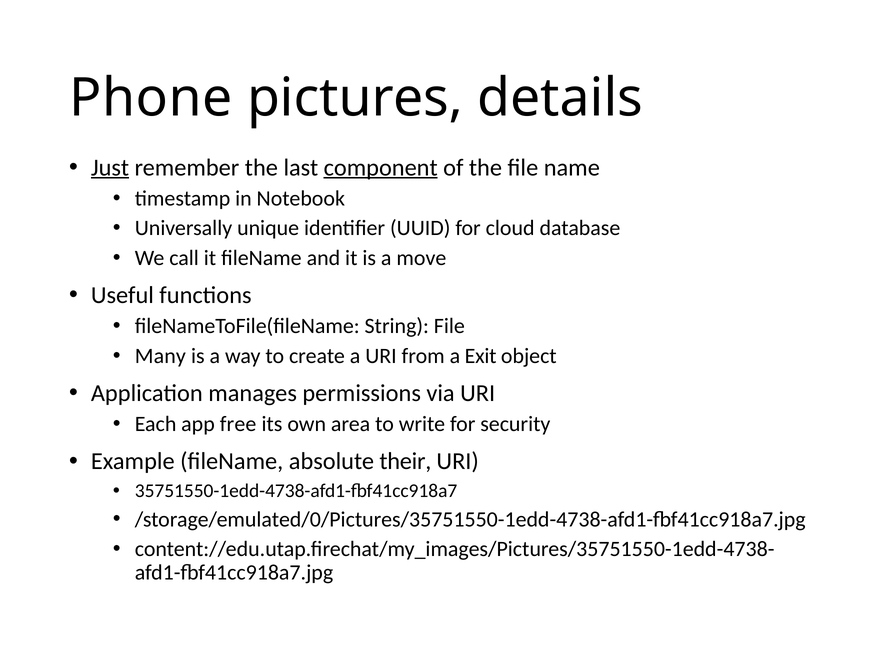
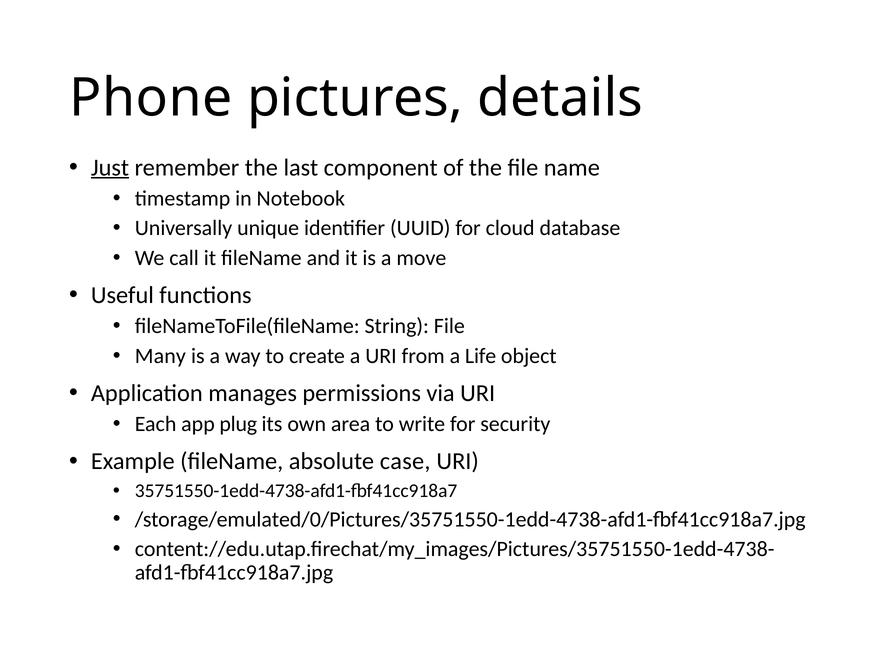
component underline: present -> none
Exit: Exit -> Life
free: free -> plug
their: their -> case
